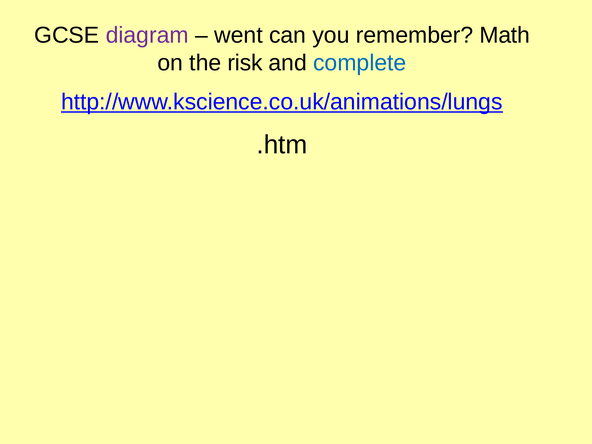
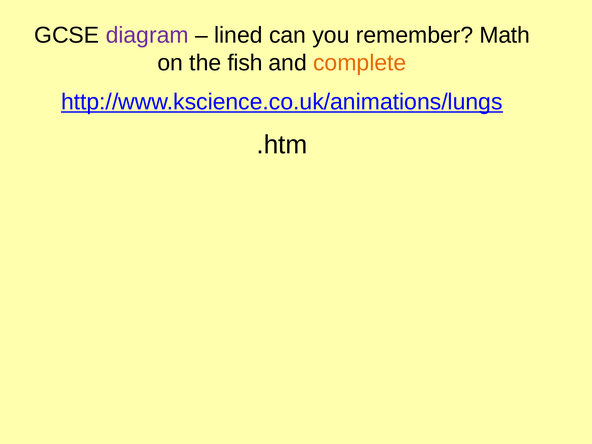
went: went -> lined
risk: risk -> fish
complete colour: blue -> orange
